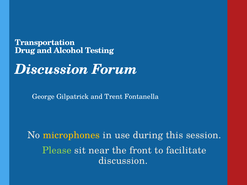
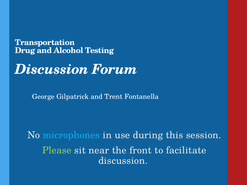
microphones colour: yellow -> light blue
